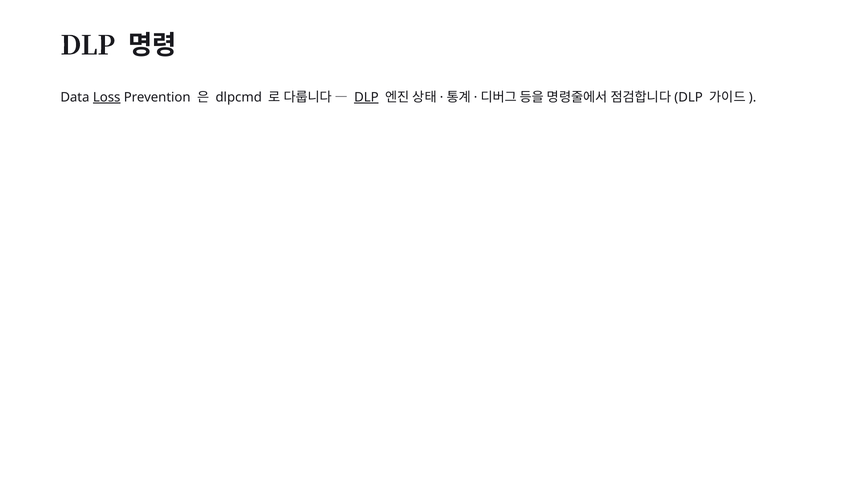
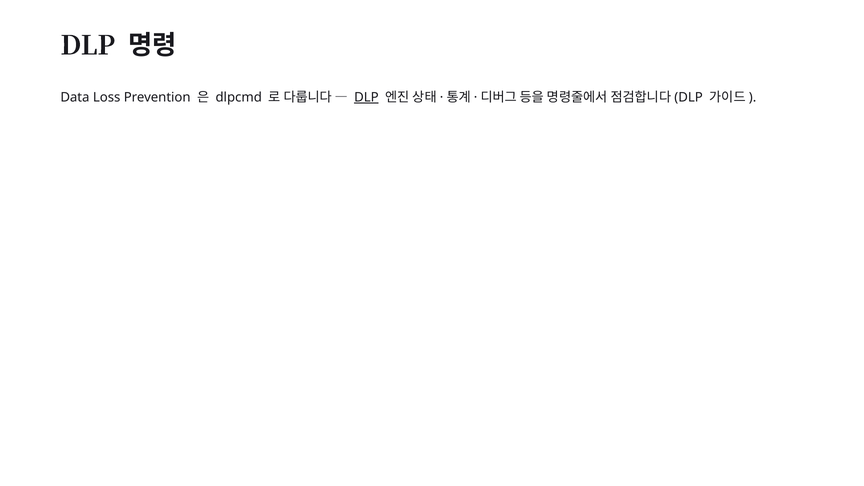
Loss underline: present -> none
